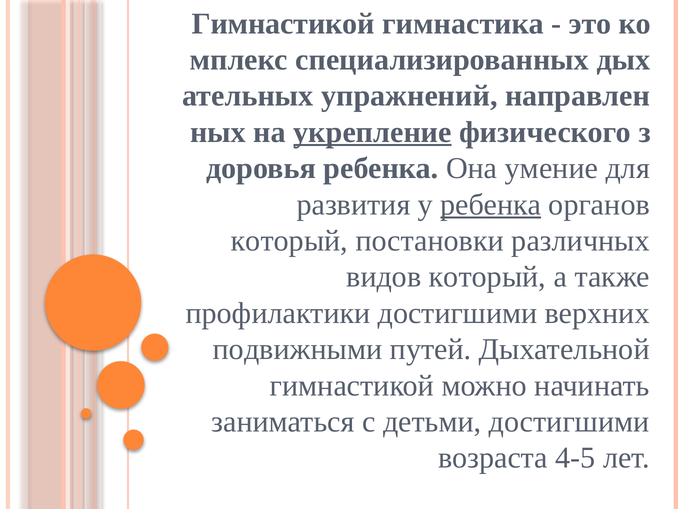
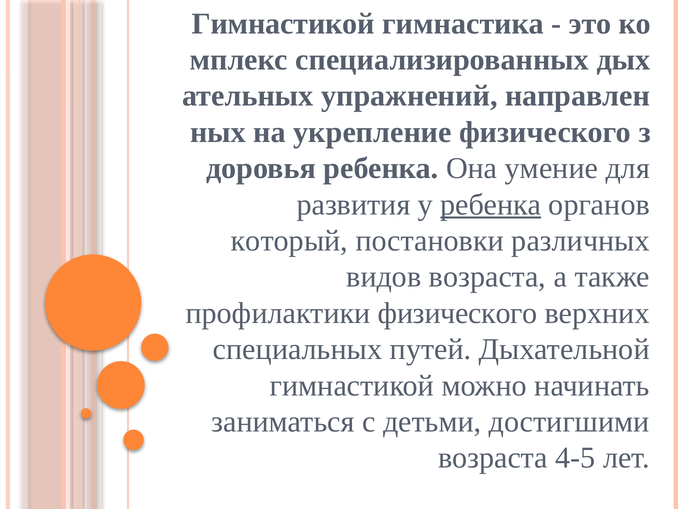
укрепление underline: present -> none
видов который: который -> возраста
профилактики достигшими: достигшими -> физического
подвижными: подвижными -> специальных
